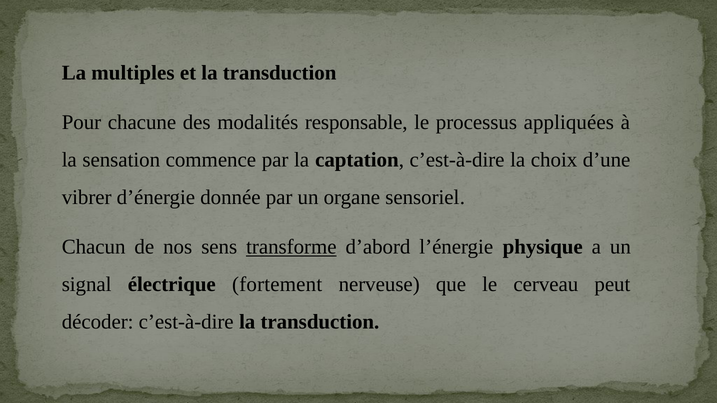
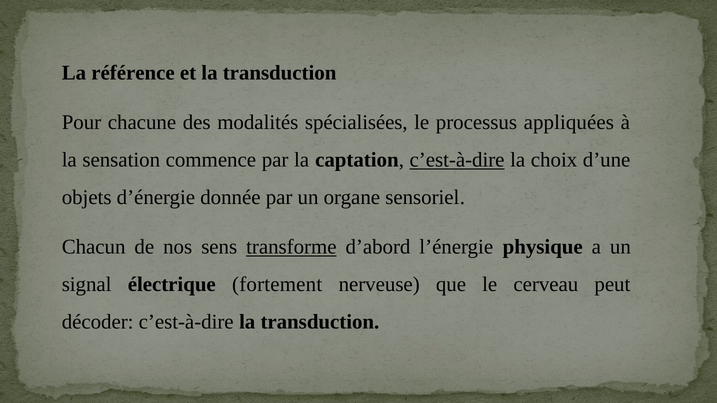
multiples: multiples -> référence
responsable: responsable -> spécialisées
c’est-à-dire at (457, 160) underline: none -> present
vibrer: vibrer -> objets
